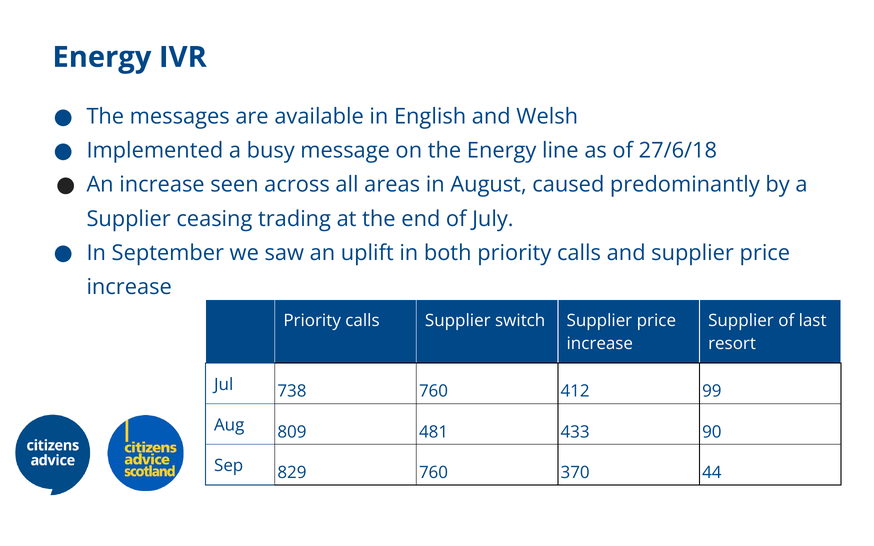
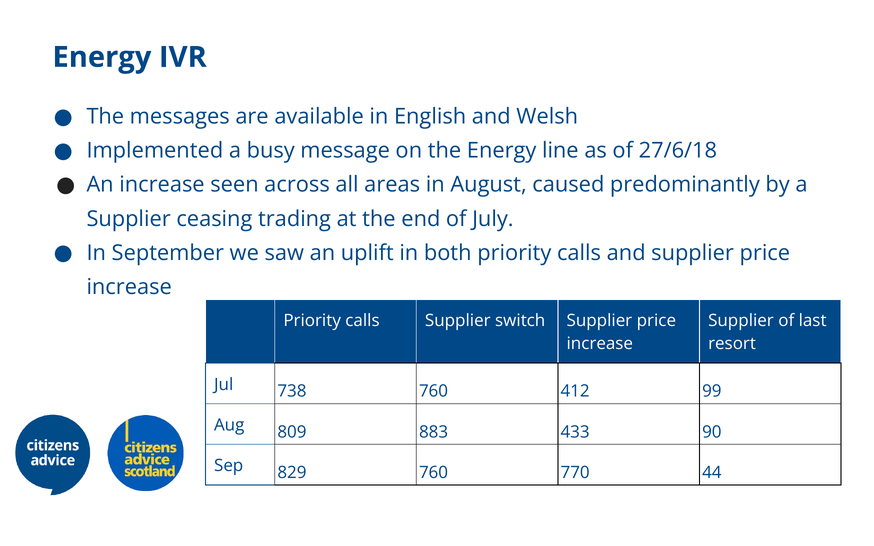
481: 481 -> 883
370: 370 -> 770
